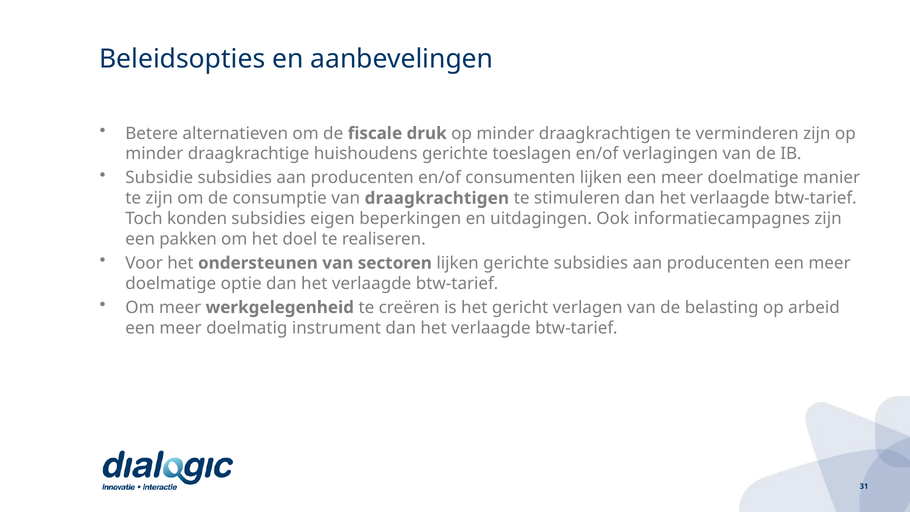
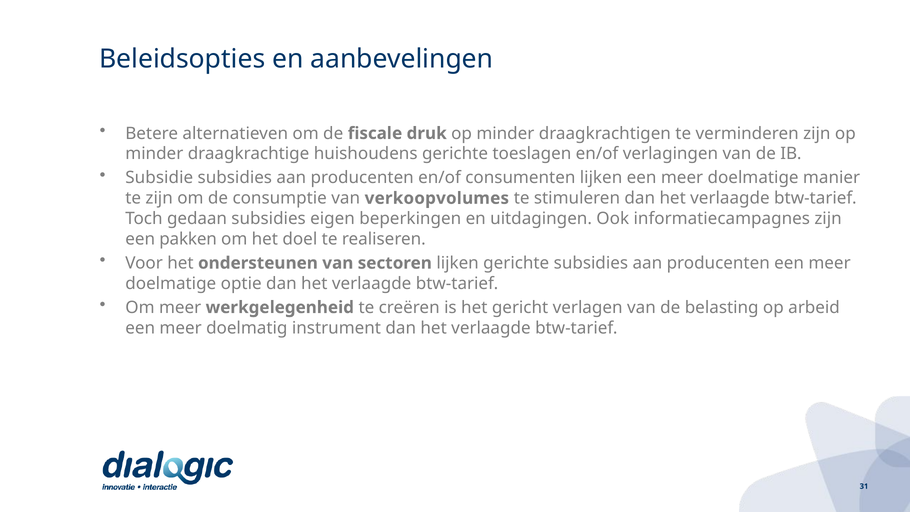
van draagkrachtigen: draagkrachtigen -> verkoopvolumes
konden: konden -> gedaan
